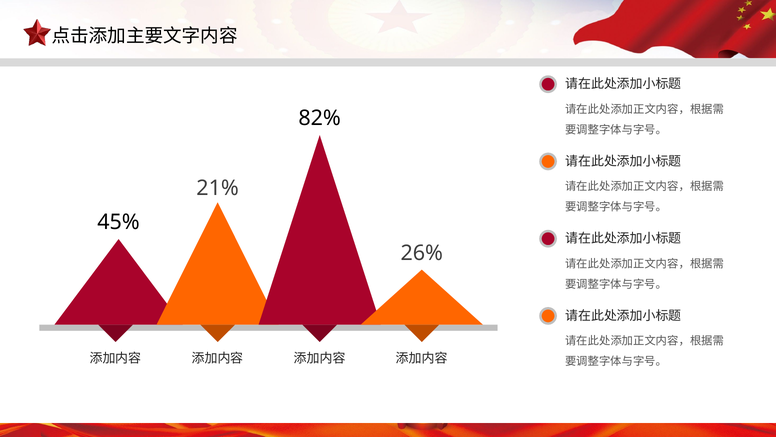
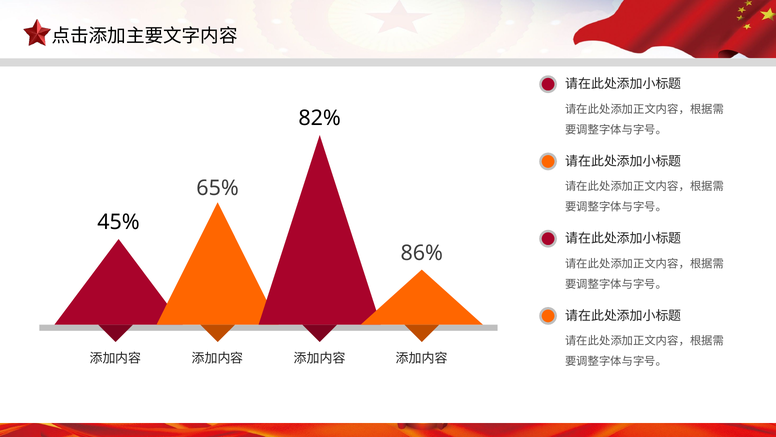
21%: 21% -> 65%
26%: 26% -> 86%
